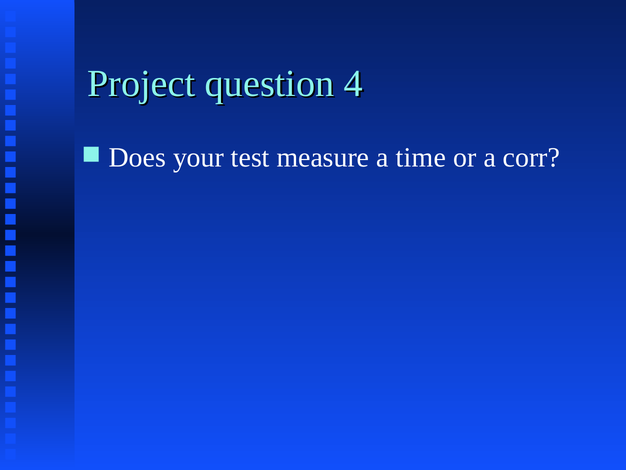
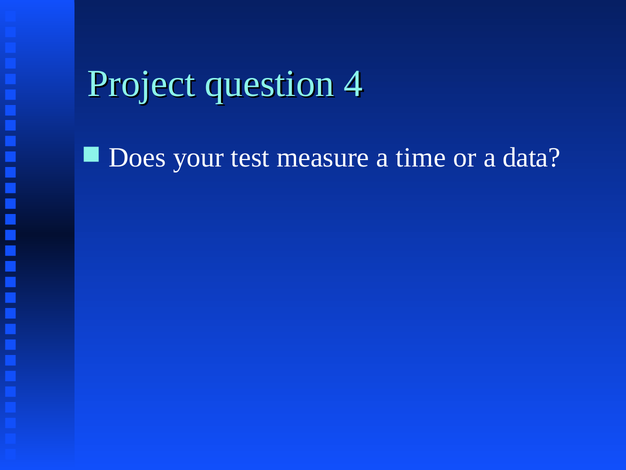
corr: corr -> data
